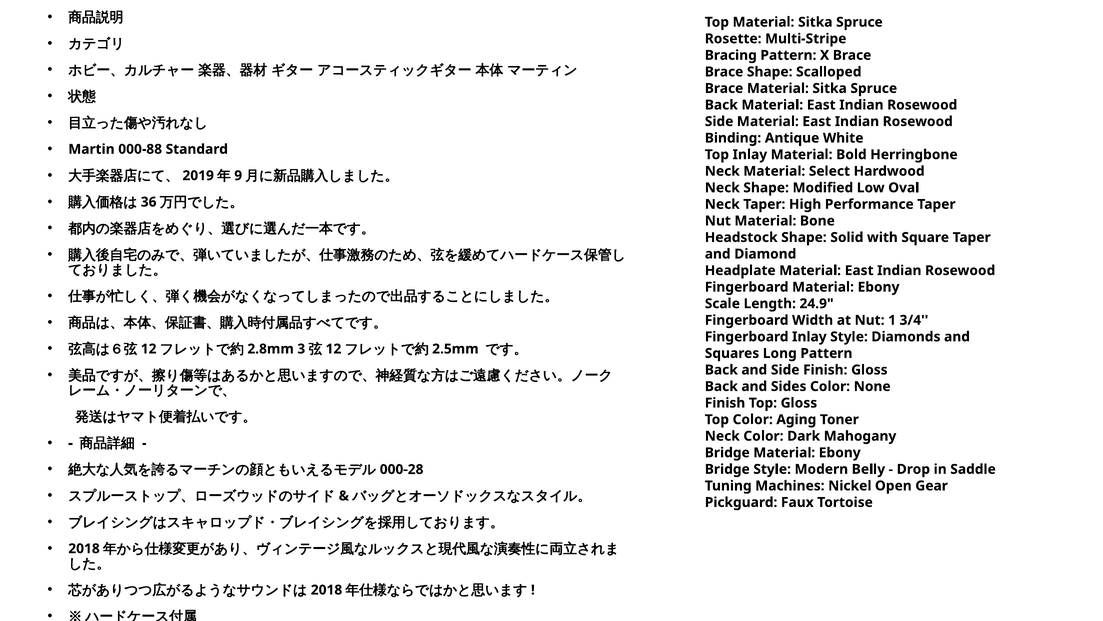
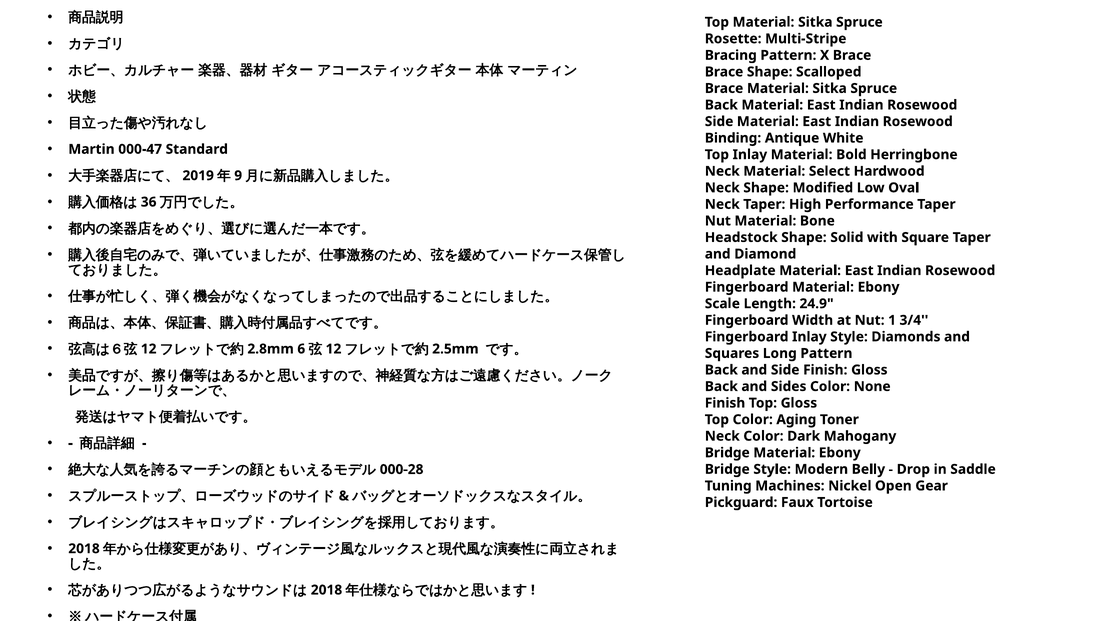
000-88: 000-88 -> 000-47
3: 3 -> 6
